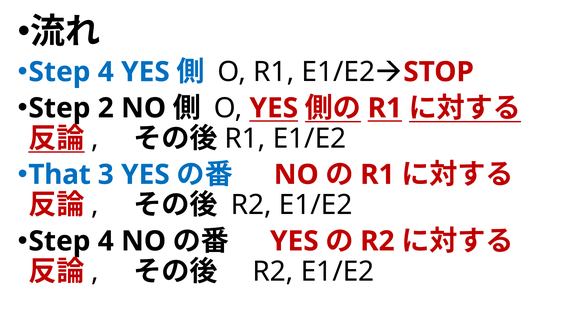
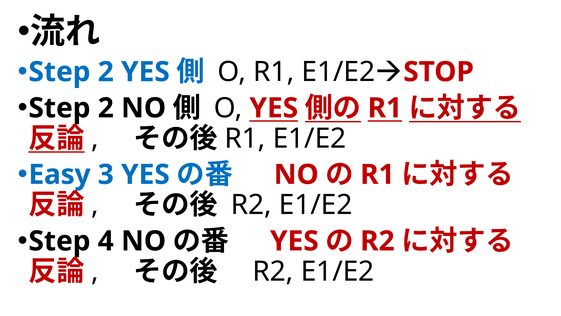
4 at (106, 72): 4 -> 2
That: That -> Easy
